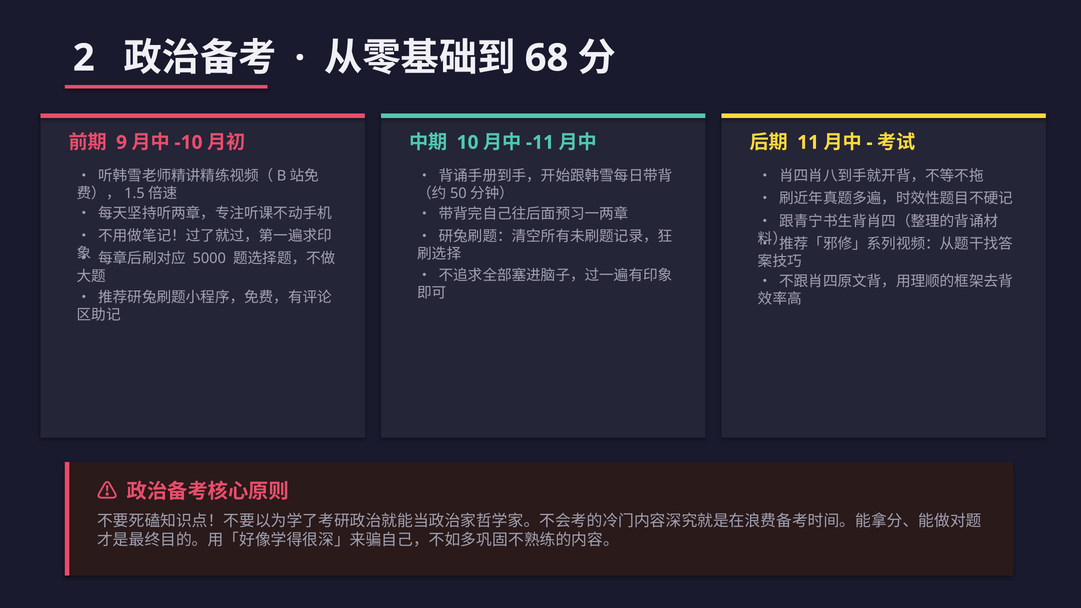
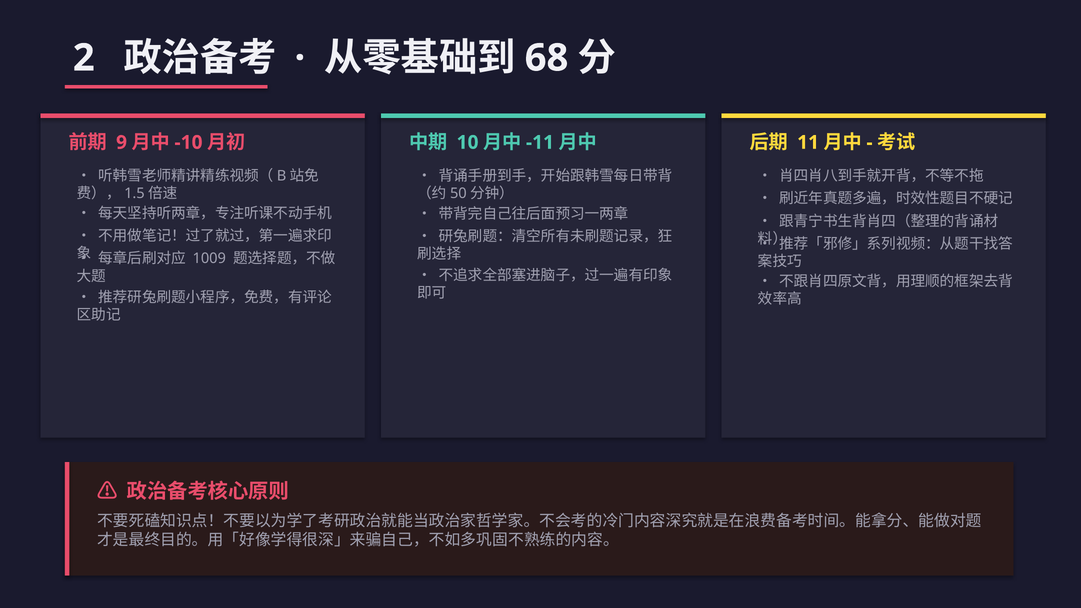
5000: 5000 -> 1009
